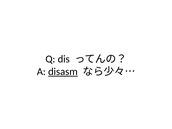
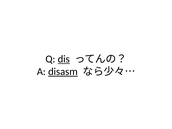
dis underline: none -> present
